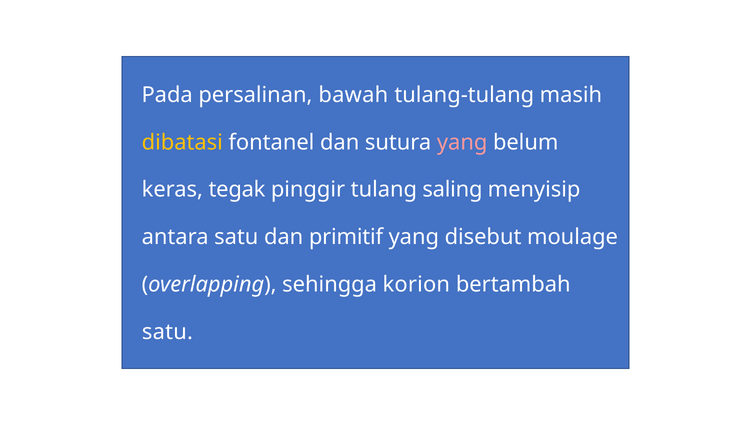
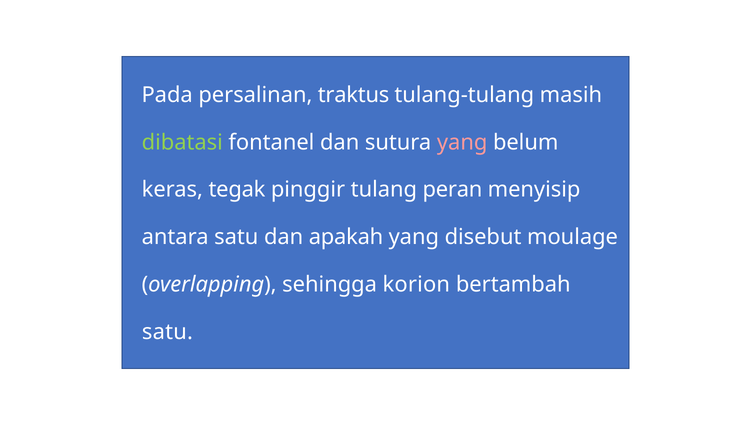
bawah: bawah -> traktus
dibatasi colour: yellow -> light green
saling: saling -> peran
primitif: primitif -> apakah
